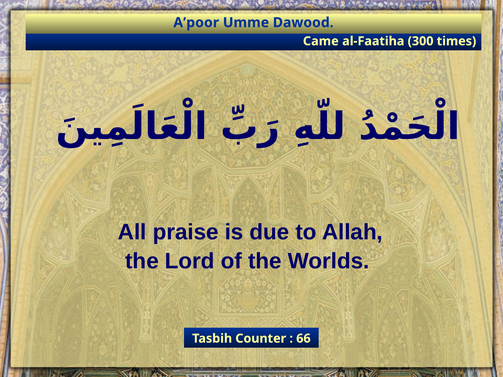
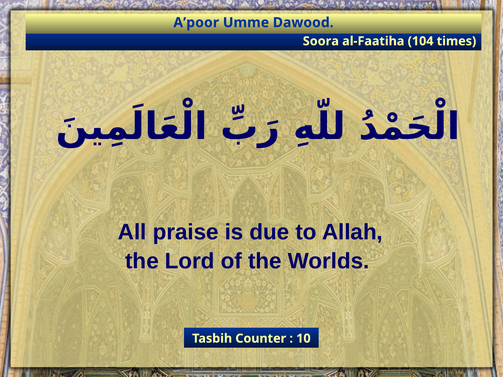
Came: Came -> Soora
300: 300 -> 104
66: 66 -> 10
